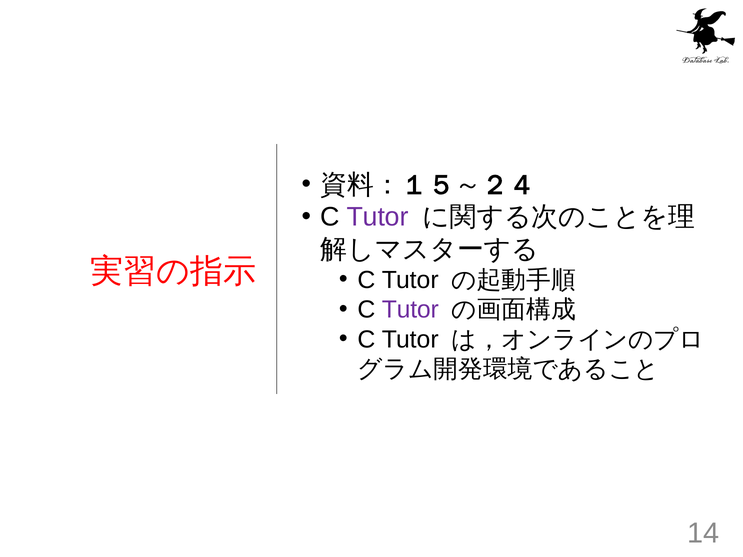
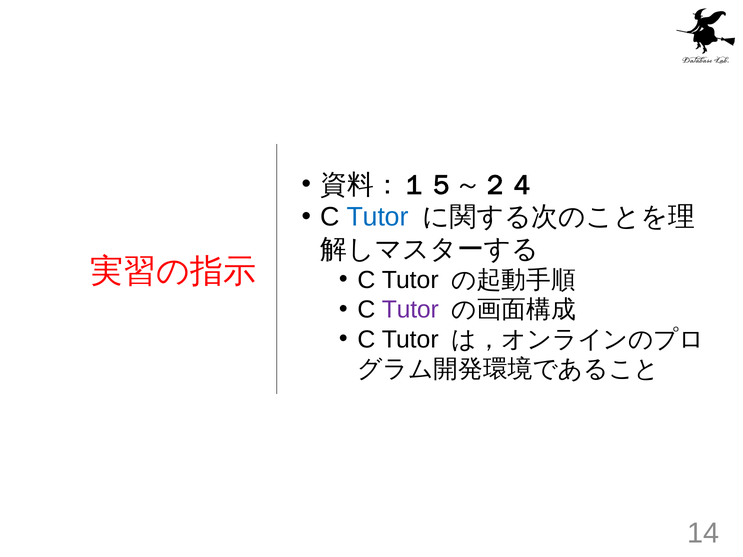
Tutor at (378, 217) colour: purple -> blue
